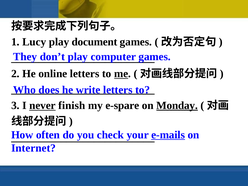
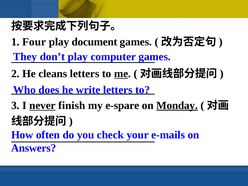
Lucy: Lucy -> Four
online: online -> cleans
e-mails underline: present -> none
Internet: Internet -> Answers
